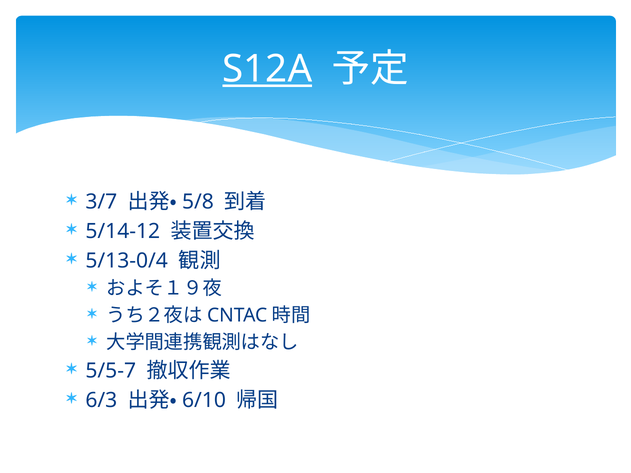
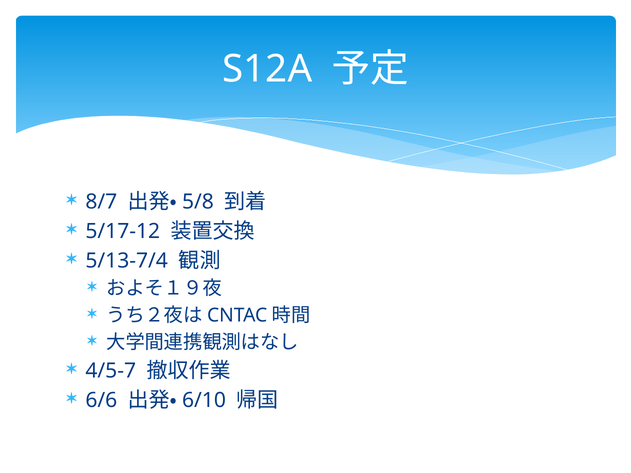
S12A underline: present -> none
3/7: 3/7 -> 8/7
5/14-12: 5/14-12 -> 5/17-12
5/13-0/4: 5/13-0/4 -> 5/13-7/4
5/5-7: 5/5-7 -> 4/5-7
6/3: 6/3 -> 6/6
